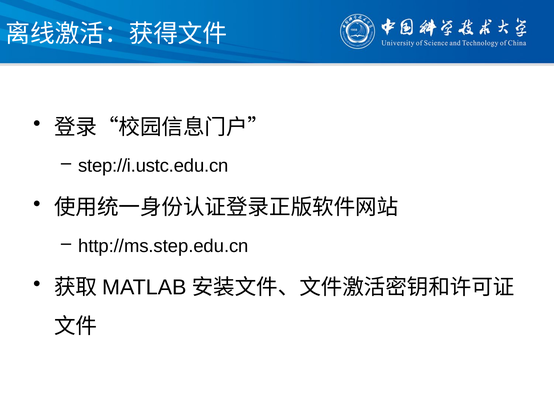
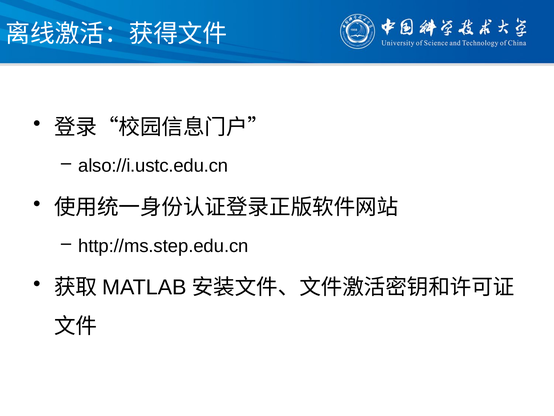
step://i.ustc.edu.cn: step://i.ustc.edu.cn -> also://i.ustc.edu.cn
